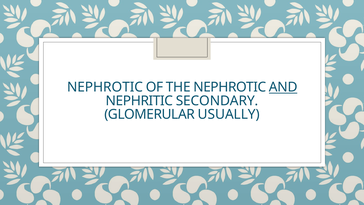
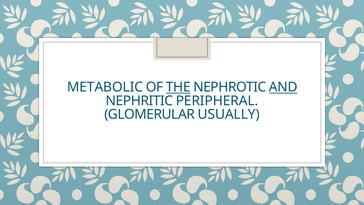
NEPHROTIC at (105, 87): NEPHROTIC -> METABOLIC
THE underline: none -> present
SECONDARY: SECONDARY -> PERIPHERAL
